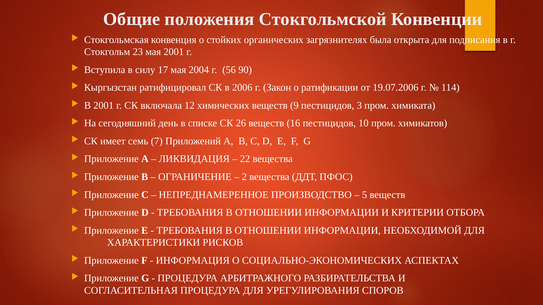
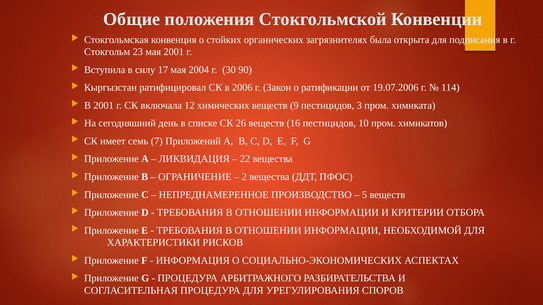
56: 56 -> 30
